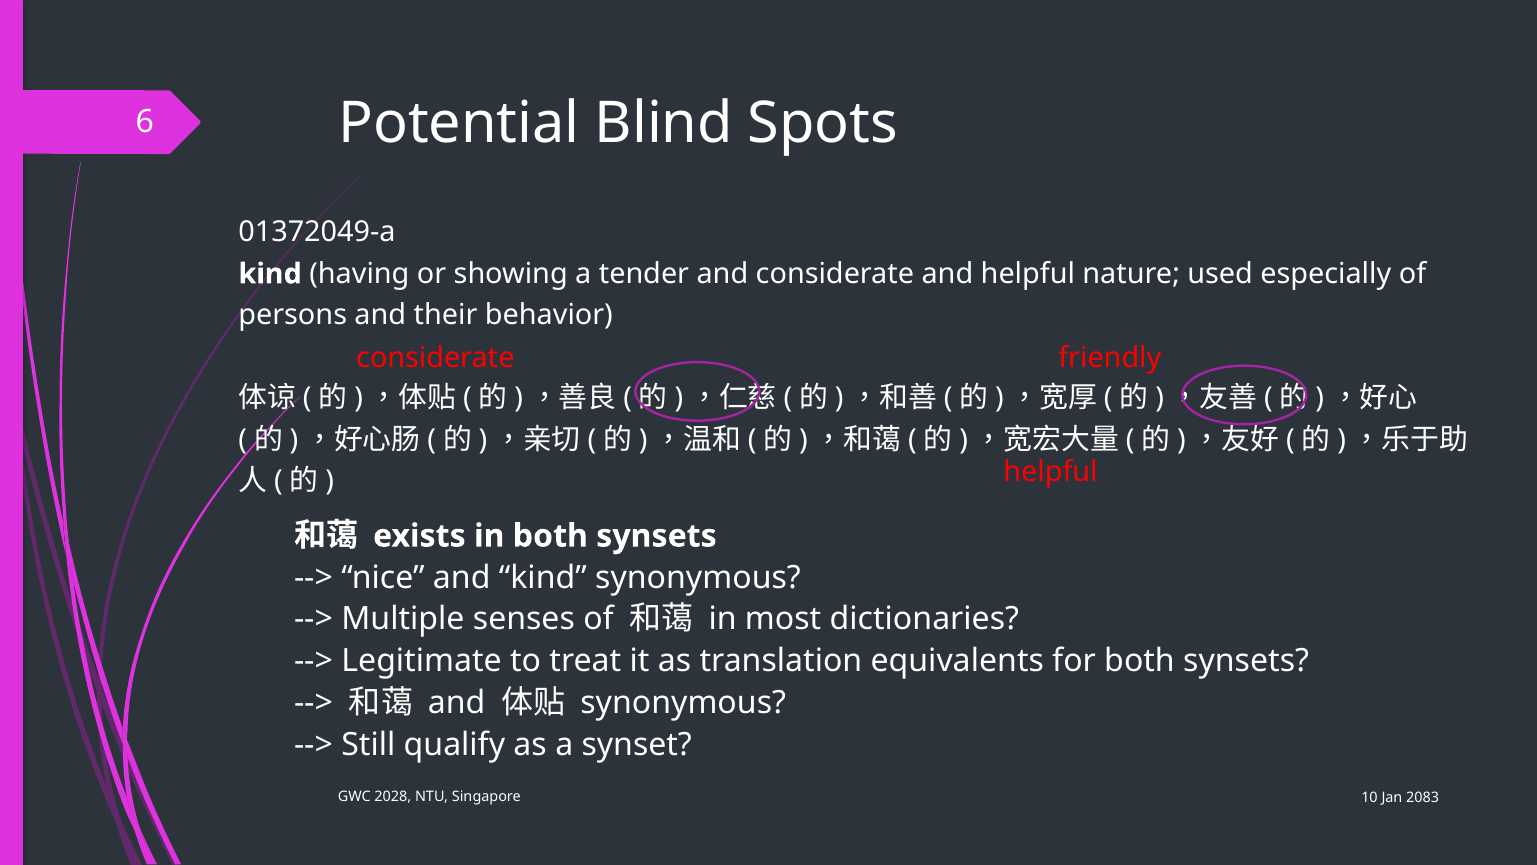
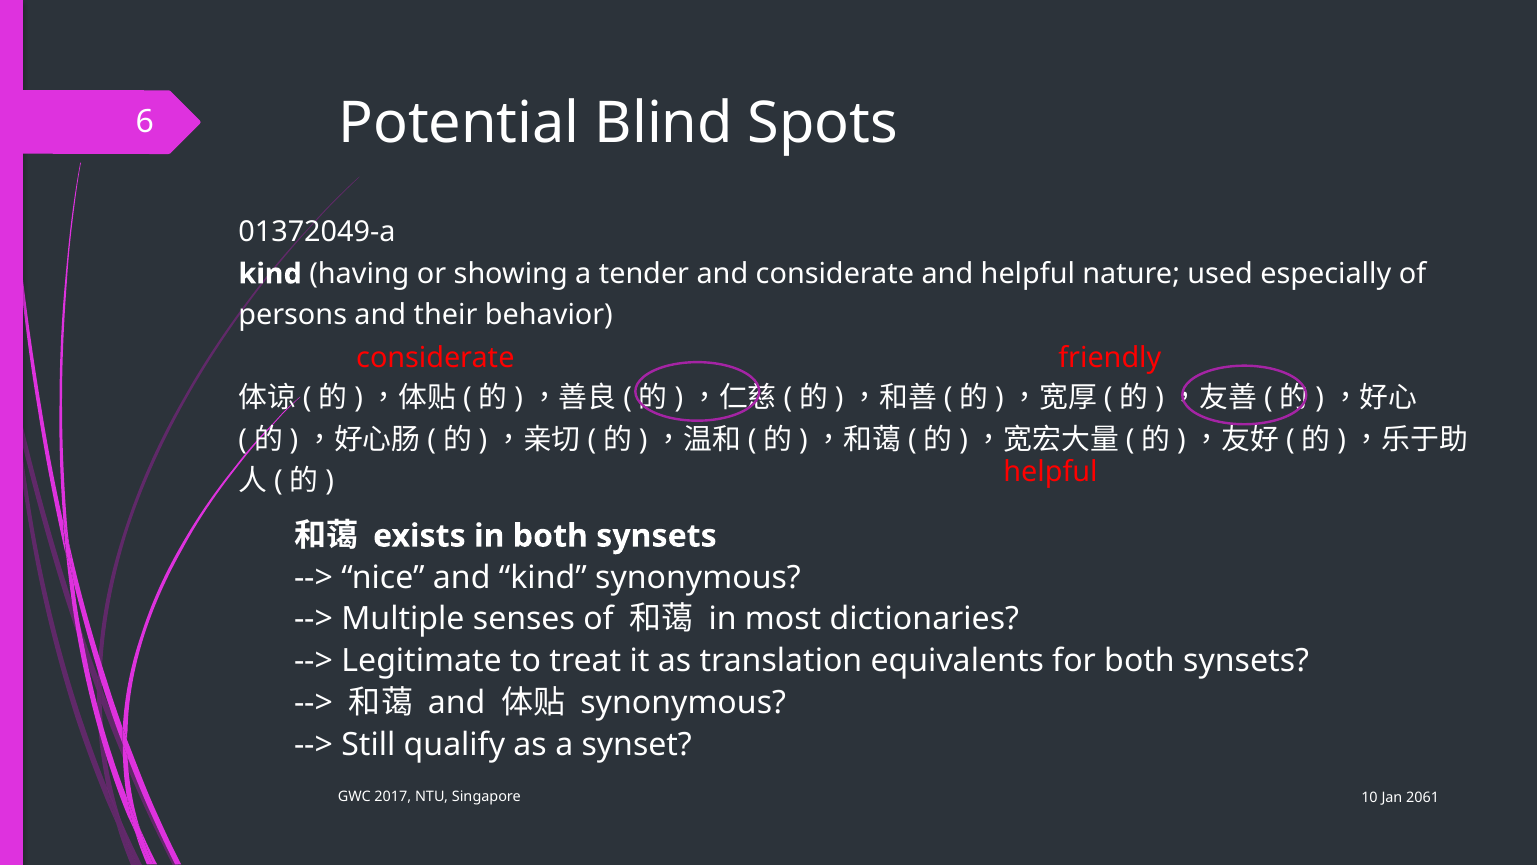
2028: 2028 -> 2017
2083: 2083 -> 2061
